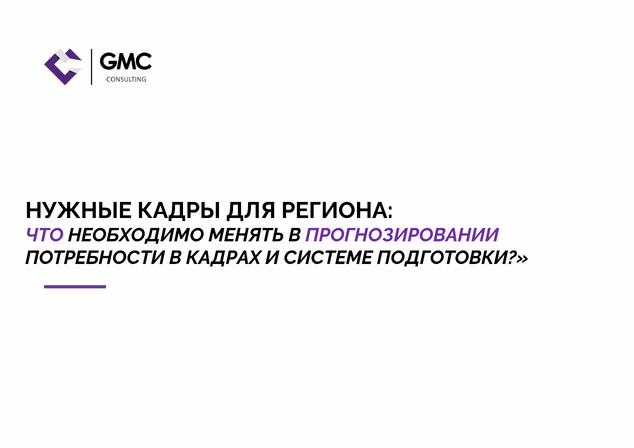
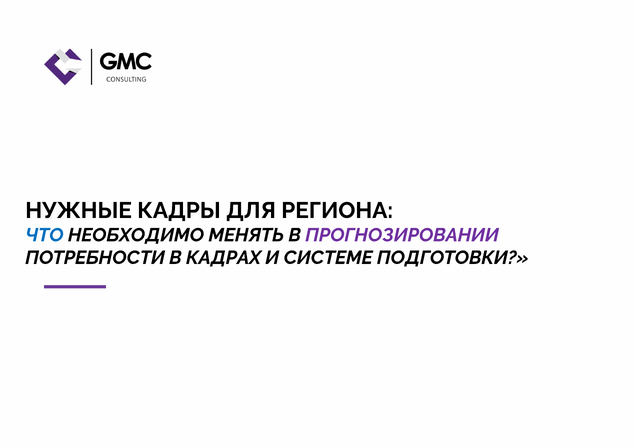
ЧТО colour: purple -> blue
